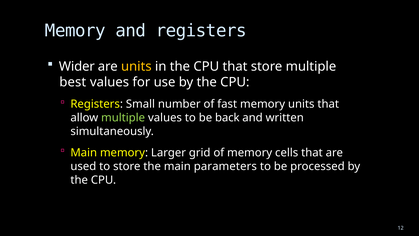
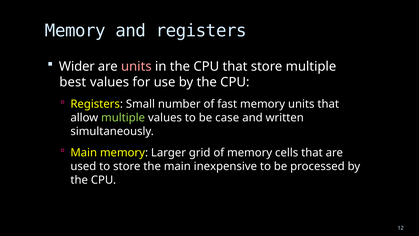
units at (136, 66) colour: yellow -> pink
back: back -> case
parameters: parameters -> inexpensive
